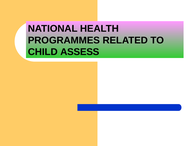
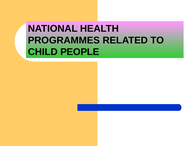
ASSESS: ASSESS -> PEOPLE
